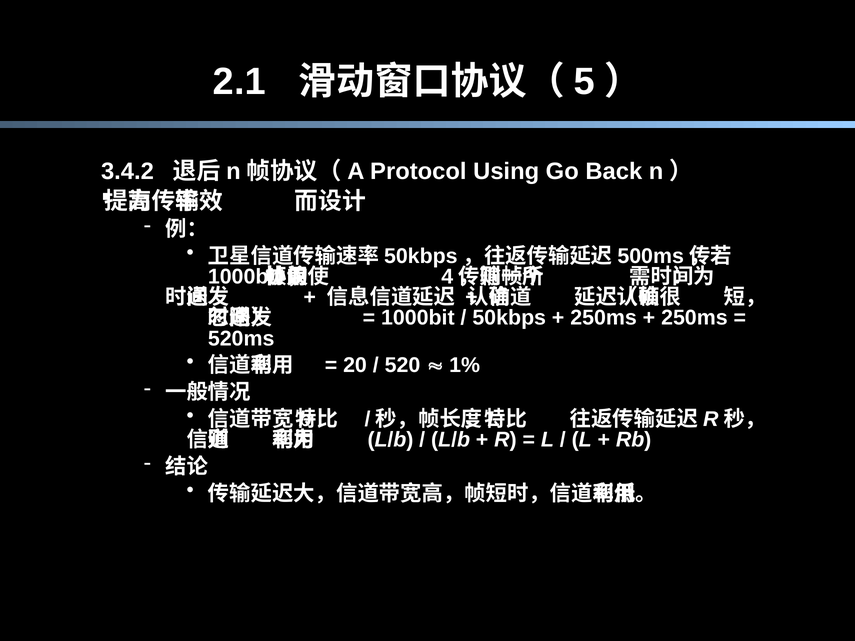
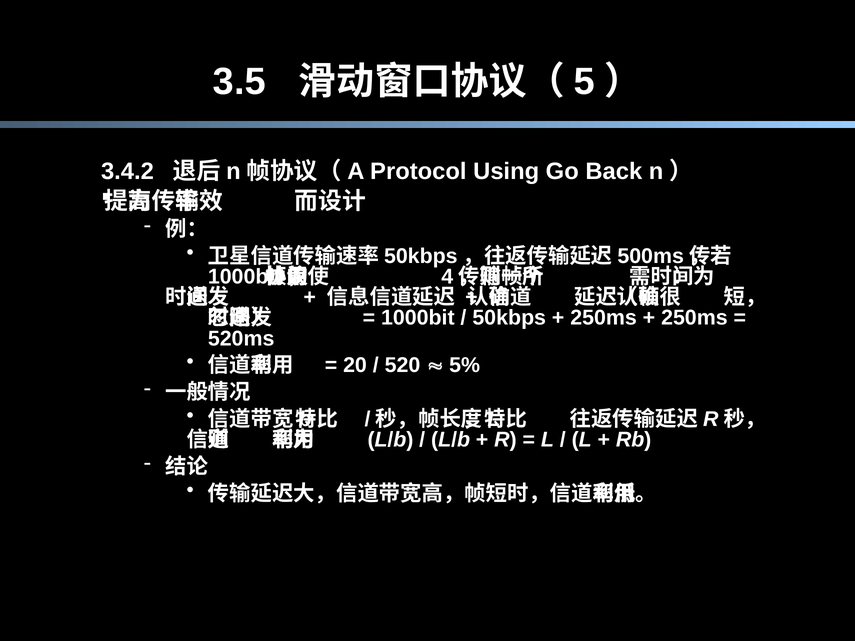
2.1: 2.1 -> 3.5
1%: 1% -> 5%
